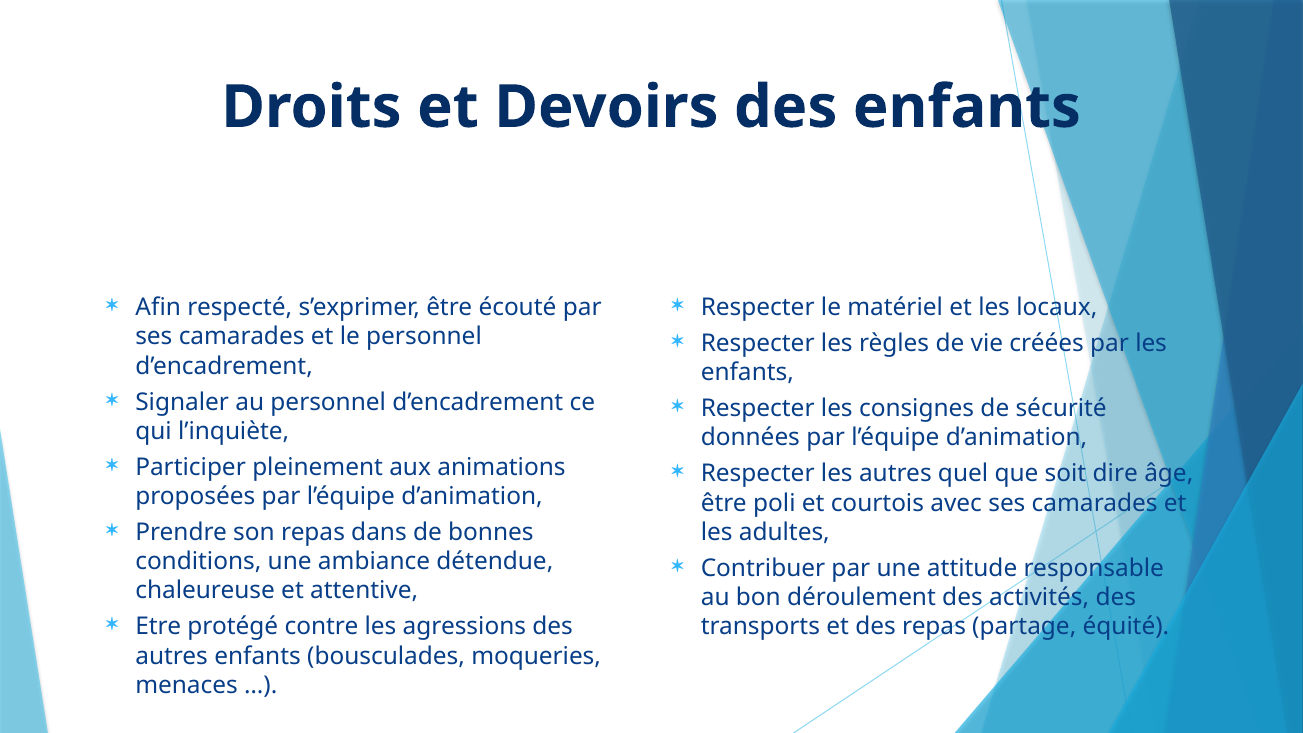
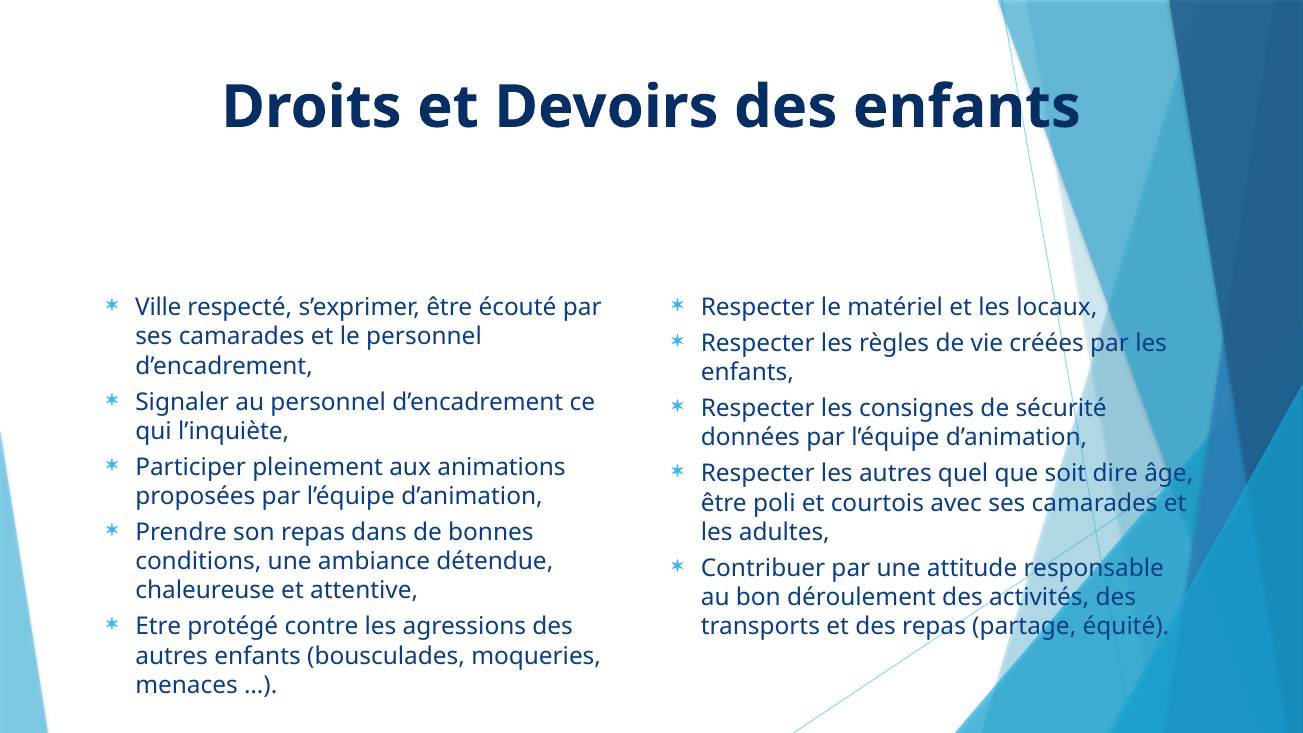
Afin: Afin -> Ville
